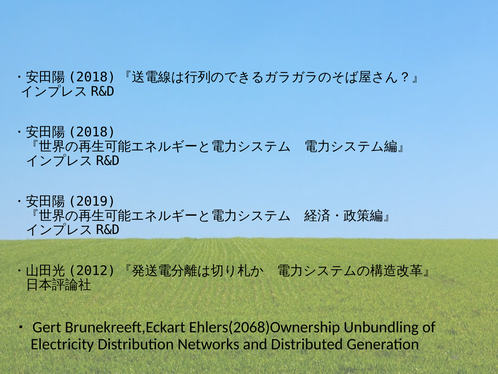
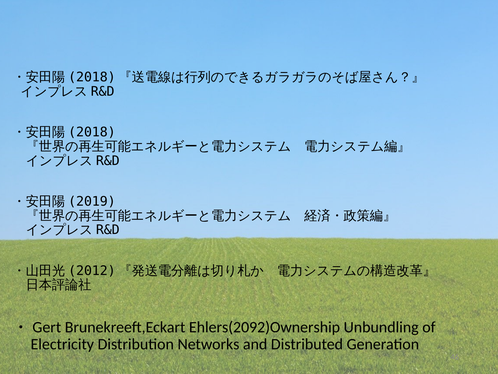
Ehlers(2068)Ownership: Ehlers(2068)Ownership -> Ehlers(2092)Ownership
